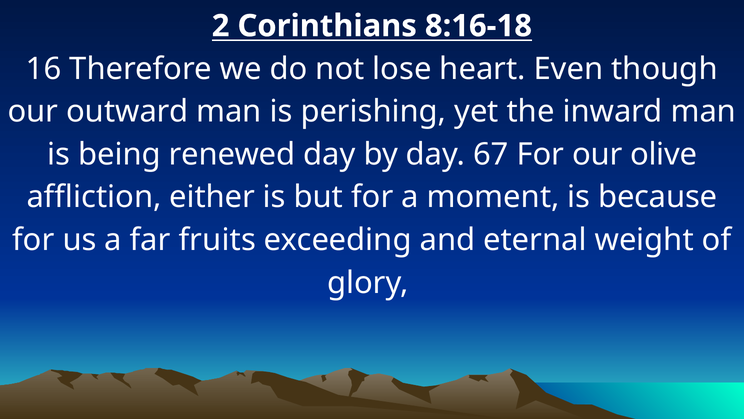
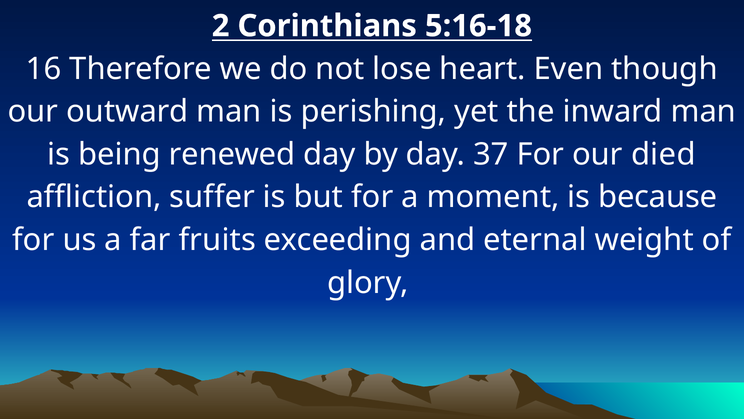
8:16-18: 8:16-18 -> 5:16-18
67: 67 -> 37
olive: olive -> died
either: either -> suffer
